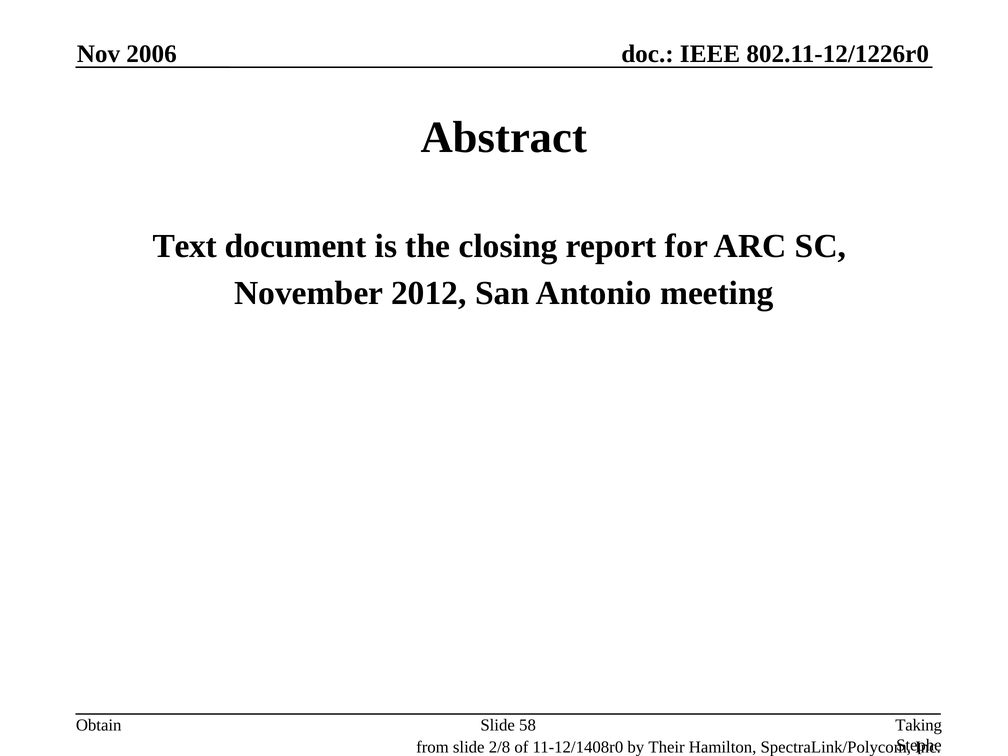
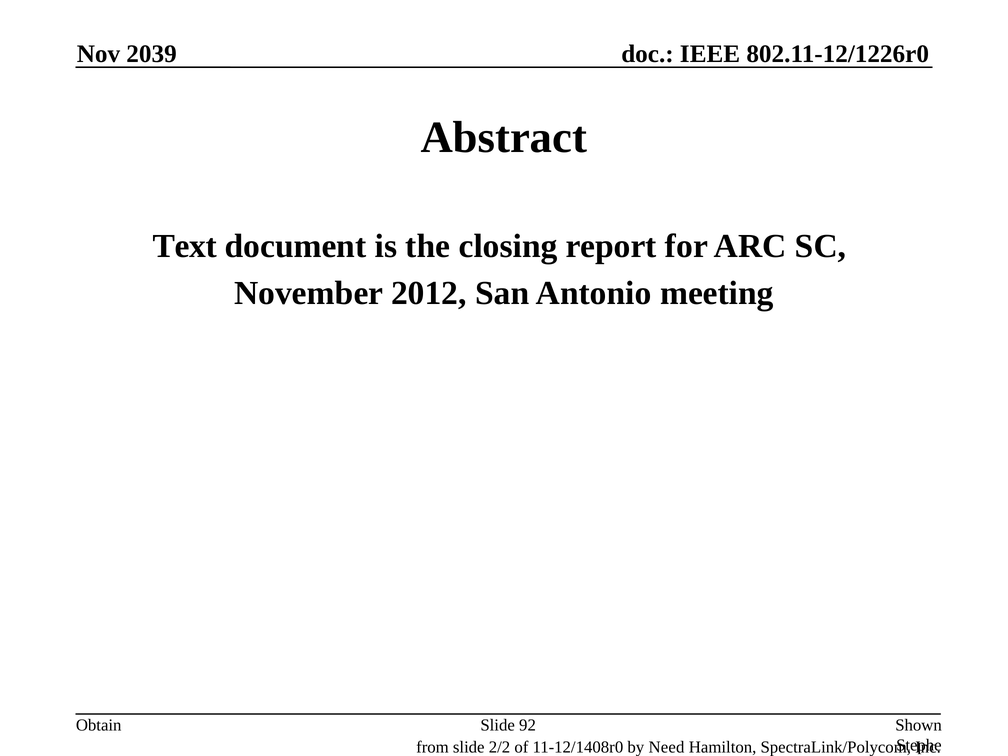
2006: 2006 -> 2039
58: 58 -> 92
Taking: Taking -> Shown
2/8: 2/8 -> 2/2
Their: Their -> Need
